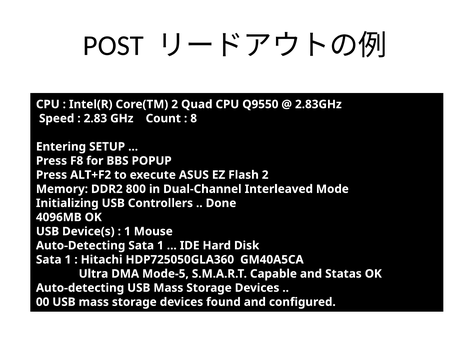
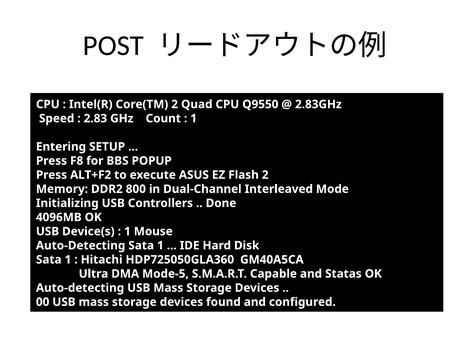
8 at (194, 118): 8 -> 1
